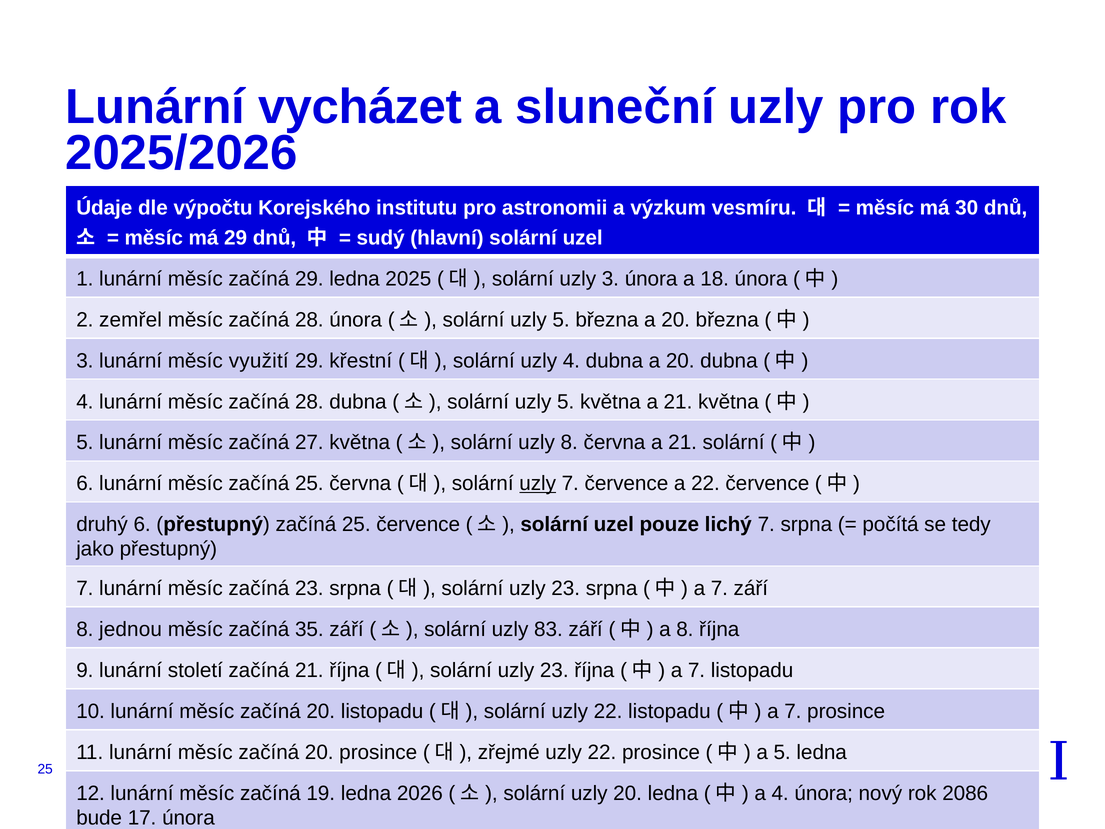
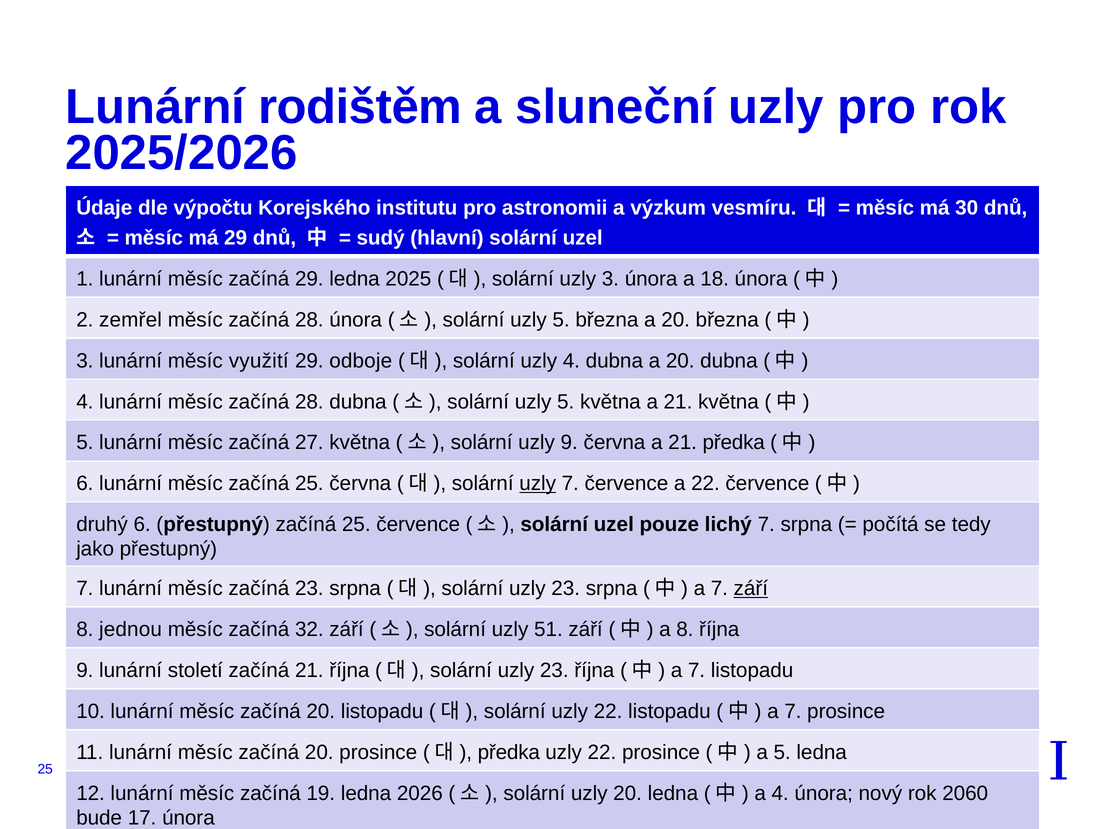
vycházet: vycházet -> rodištěm
křestní: křestní -> odboje
uzly 8: 8 -> 9
21 solární: solární -> předka
září at (751, 588) underline: none -> present
35: 35 -> 32
83: 83 -> 51
zřejmé at (509, 752): zřejmé -> předka
2086: 2086 -> 2060
